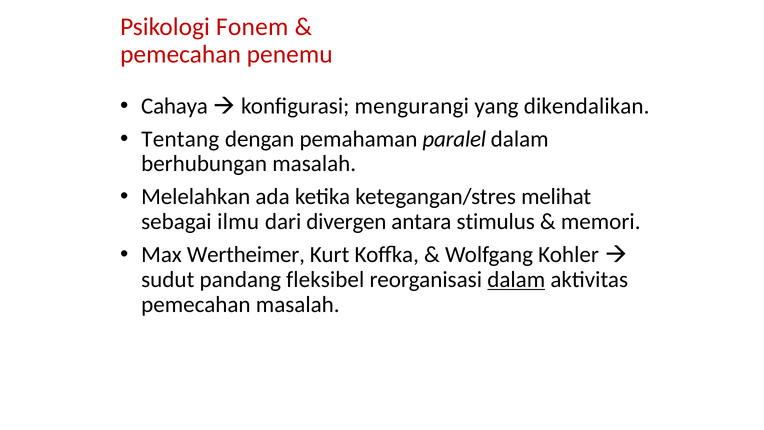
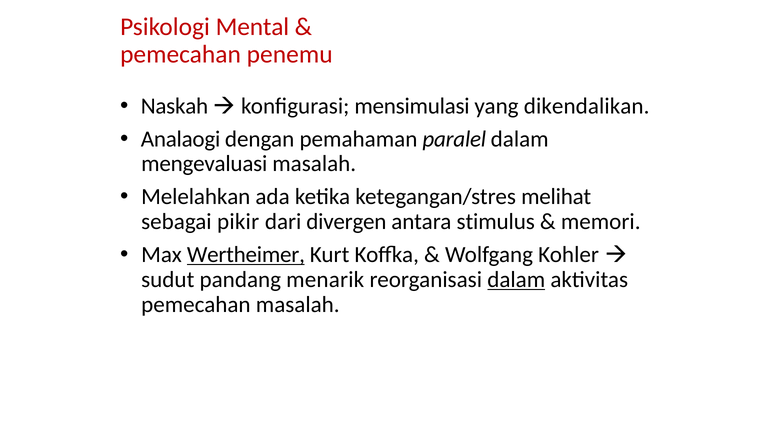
Fonem: Fonem -> Mental
Cahaya: Cahaya -> Naskah
mengurangi: mengurangi -> mensimulasi
Tentang: Tentang -> Analaogi
berhubungan: berhubungan -> mengevaluasi
ilmu: ilmu -> pikir
Wertheimer underline: none -> present
fleksibel: fleksibel -> menarik
